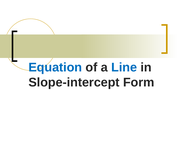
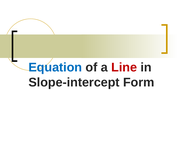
Line colour: blue -> red
